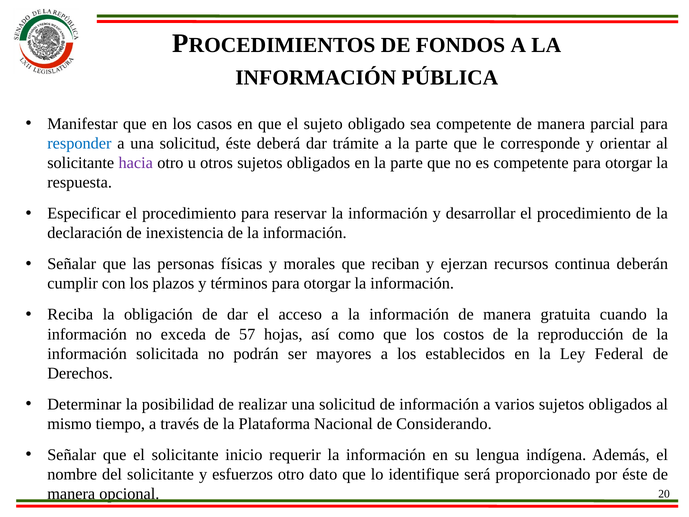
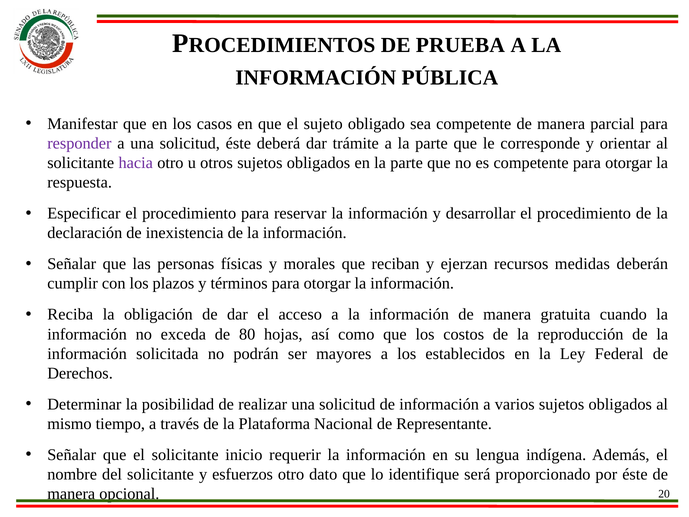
FONDOS: FONDOS -> PRUEBA
responder colour: blue -> purple
continua: continua -> medidas
57: 57 -> 80
Considerando: Considerando -> Representante
